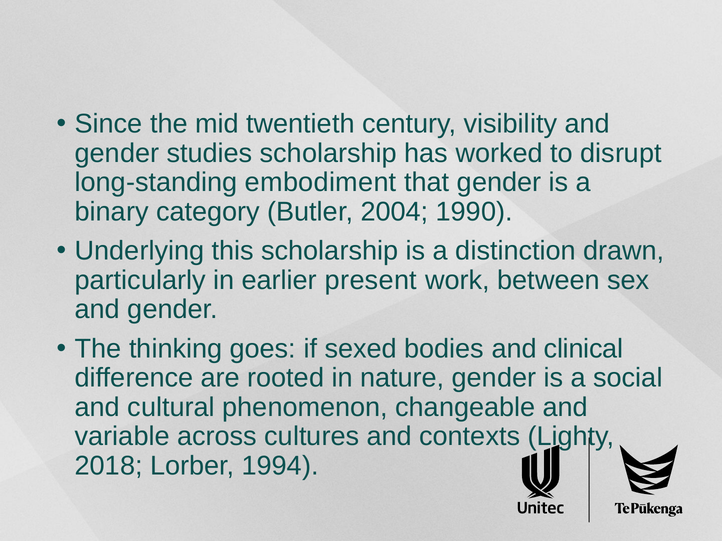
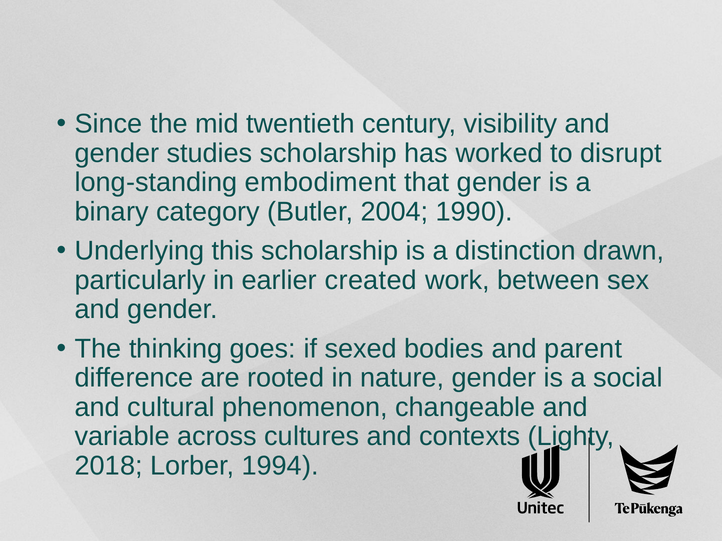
present: present -> created
clinical: clinical -> parent
